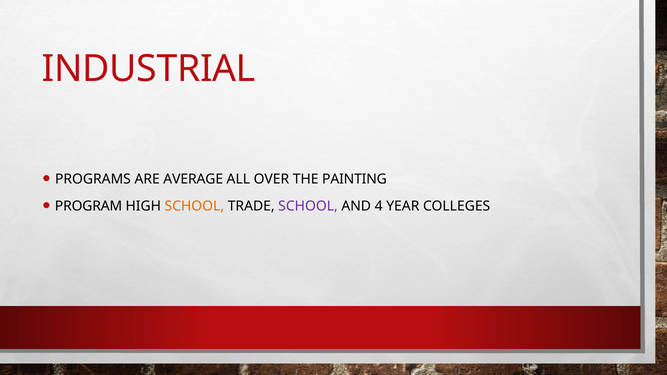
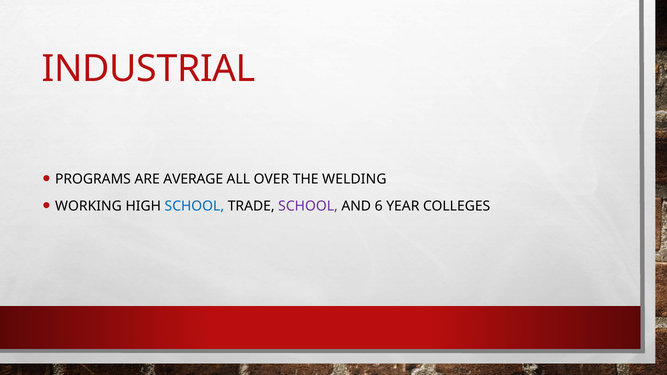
PAINTING: PAINTING -> WELDING
PROGRAM: PROGRAM -> WORKING
SCHOOL at (194, 206) colour: orange -> blue
4: 4 -> 6
